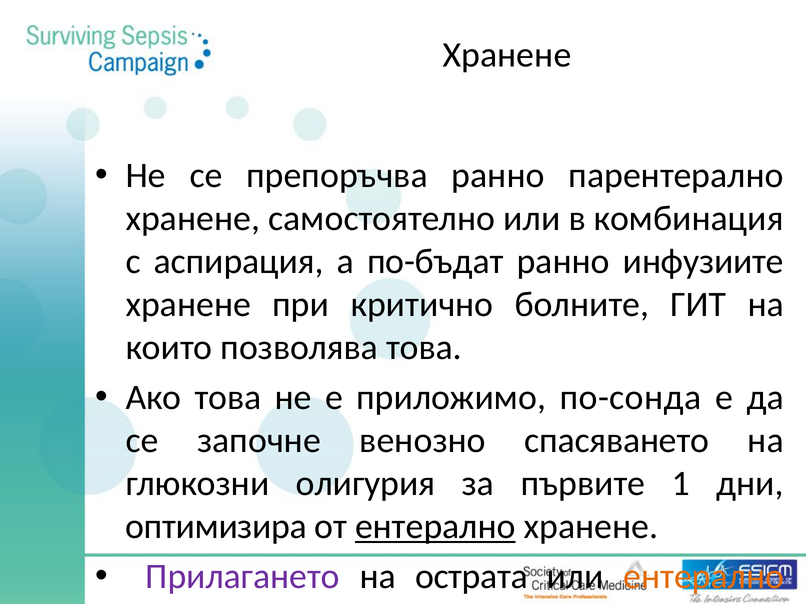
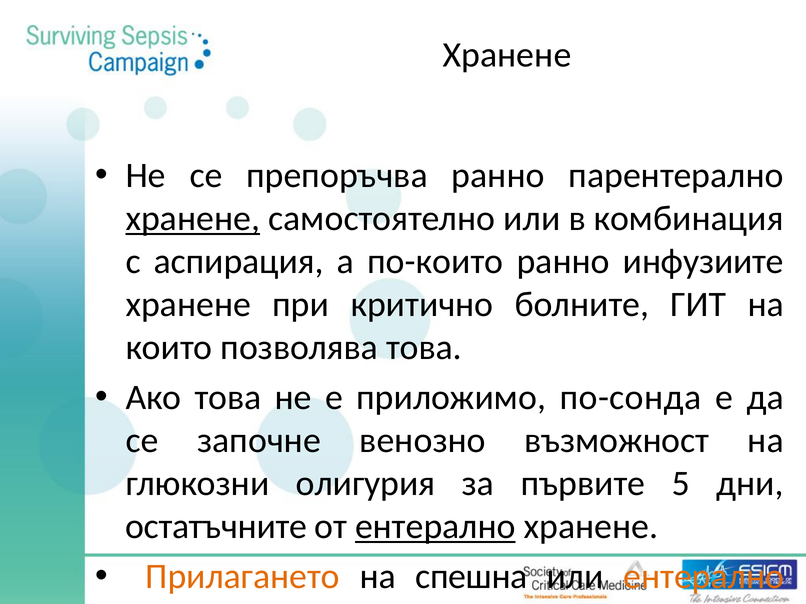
хранене at (193, 219) underline: none -> present
по-бъдат: по-бъдат -> по-които
спасяването: спасяването -> възможност
1: 1 -> 5
оптимизира: оптимизира -> остатъчните
Прилагането colour: purple -> orange
острата: острата -> спешна
